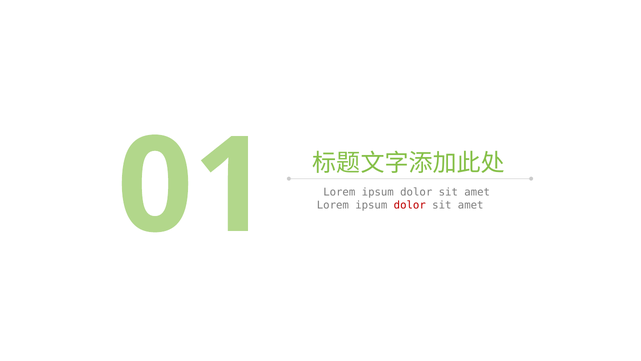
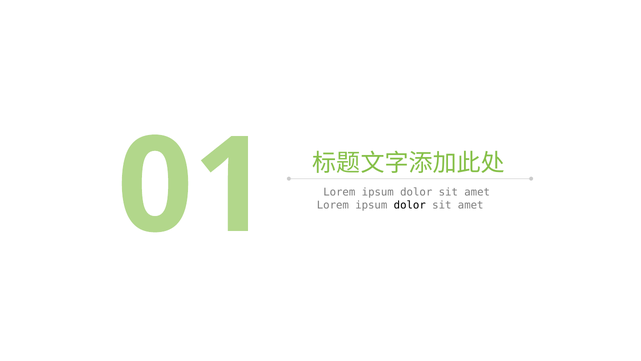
dolor at (410, 205) colour: red -> black
